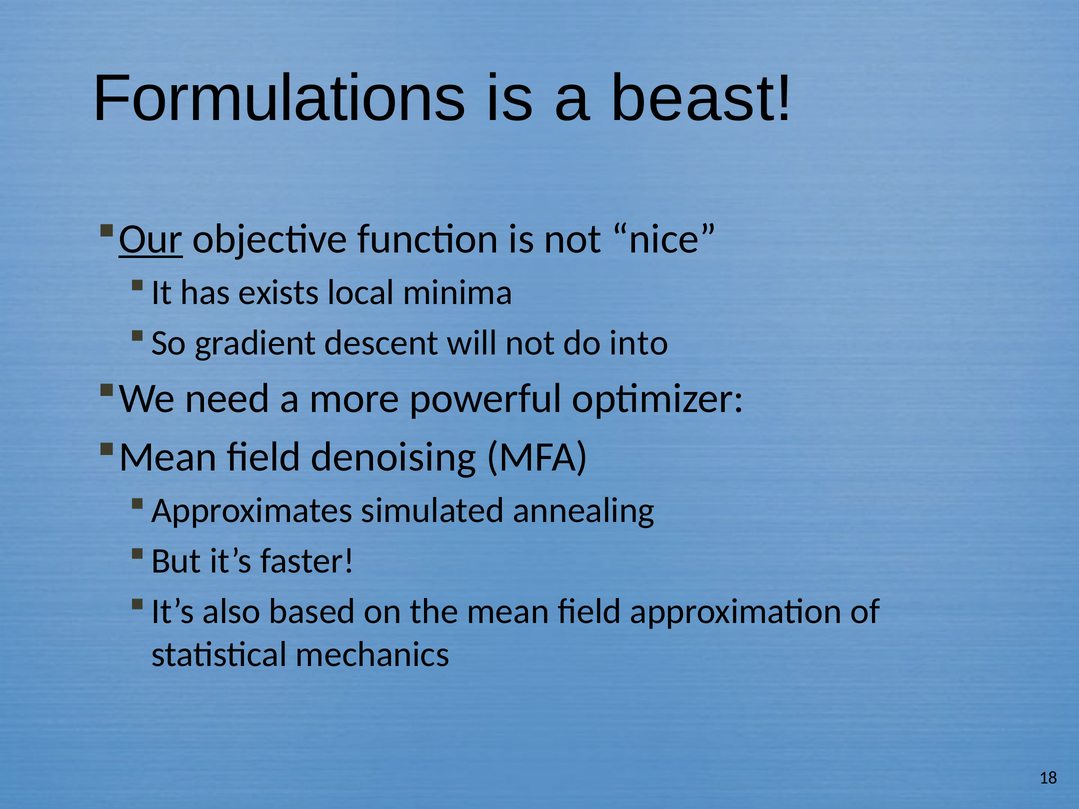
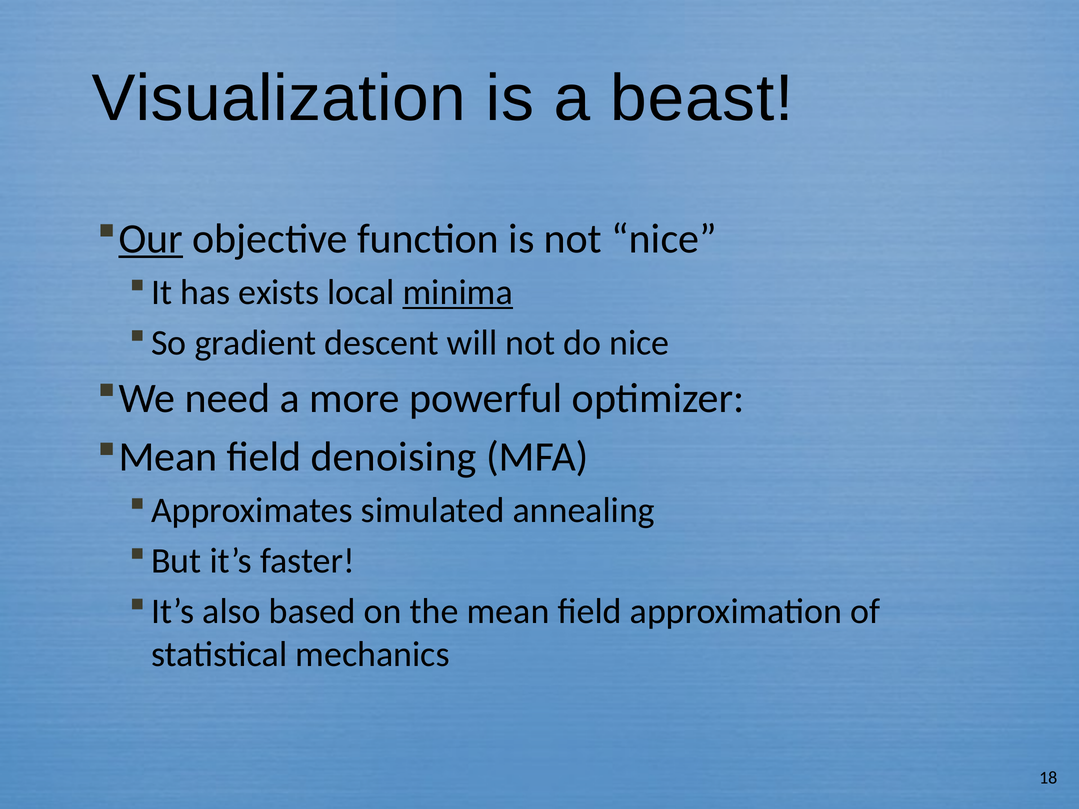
Formulations: Formulations -> Visualization
minima underline: none -> present
do into: into -> nice
